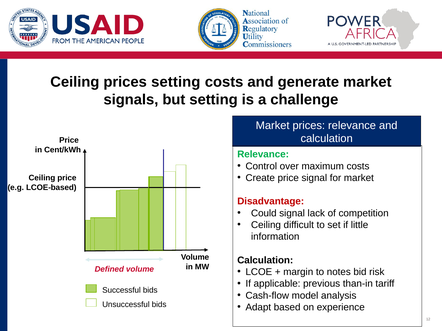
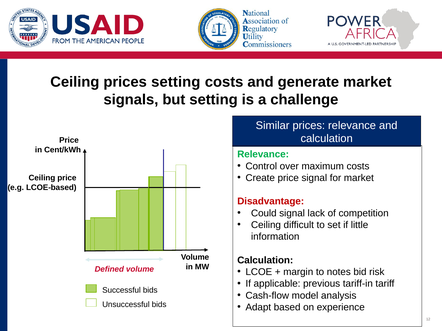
Market at (273, 126): Market -> Similar
than-in: than-in -> tariff-in
